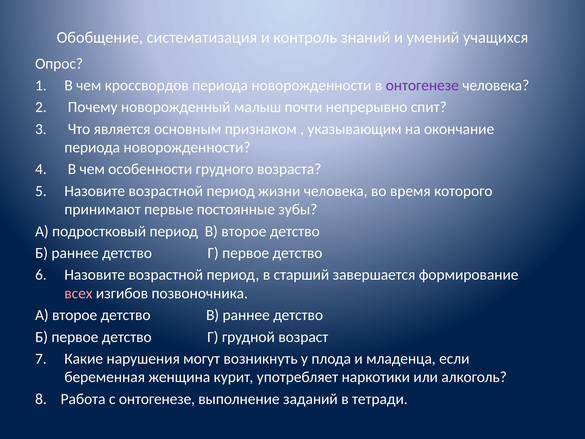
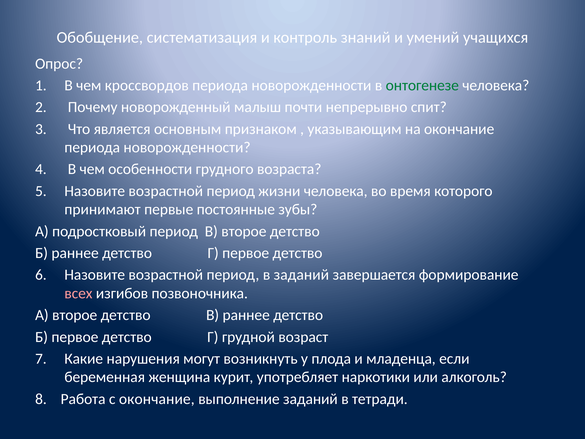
онтогенезе at (422, 85) colour: purple -> green
в старший: старший -> заданий
с онтогенезе: онтогенезе -> окончание
